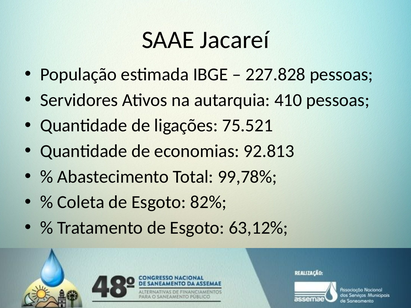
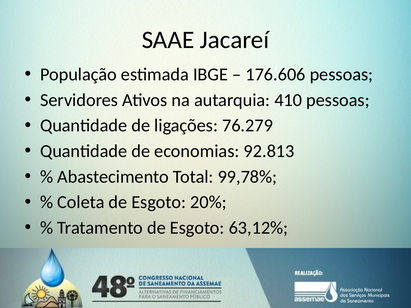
227.828: 227.828 -> 176.606
75.521: 75.521 -> 76.279
82%: 82% -> 20%
